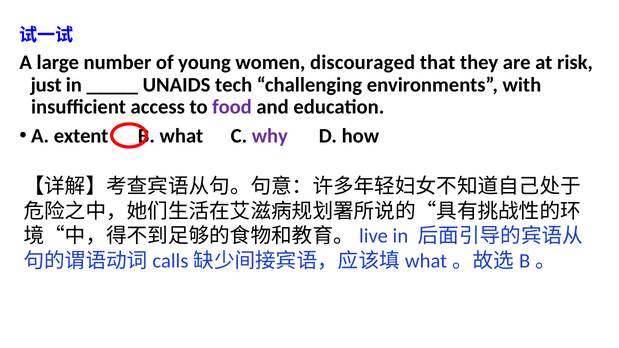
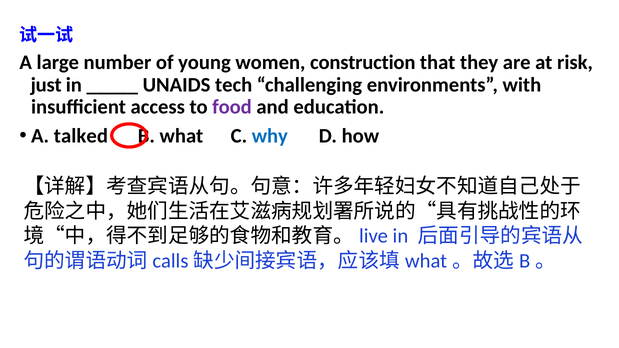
discouraged: discouraged -> construction
extent: extent -> talked
why colour: purple -> blue
